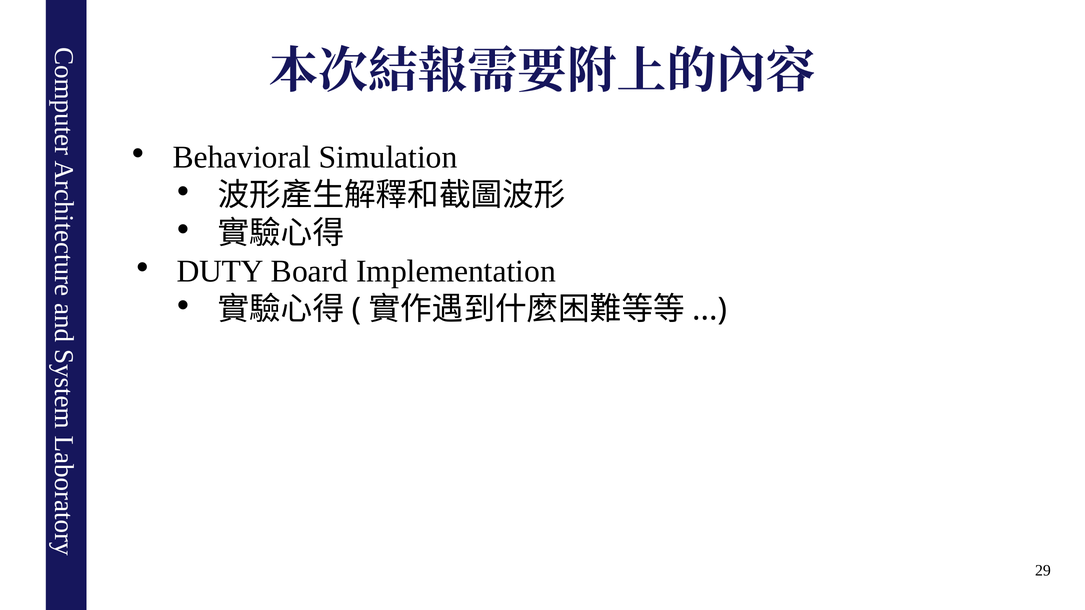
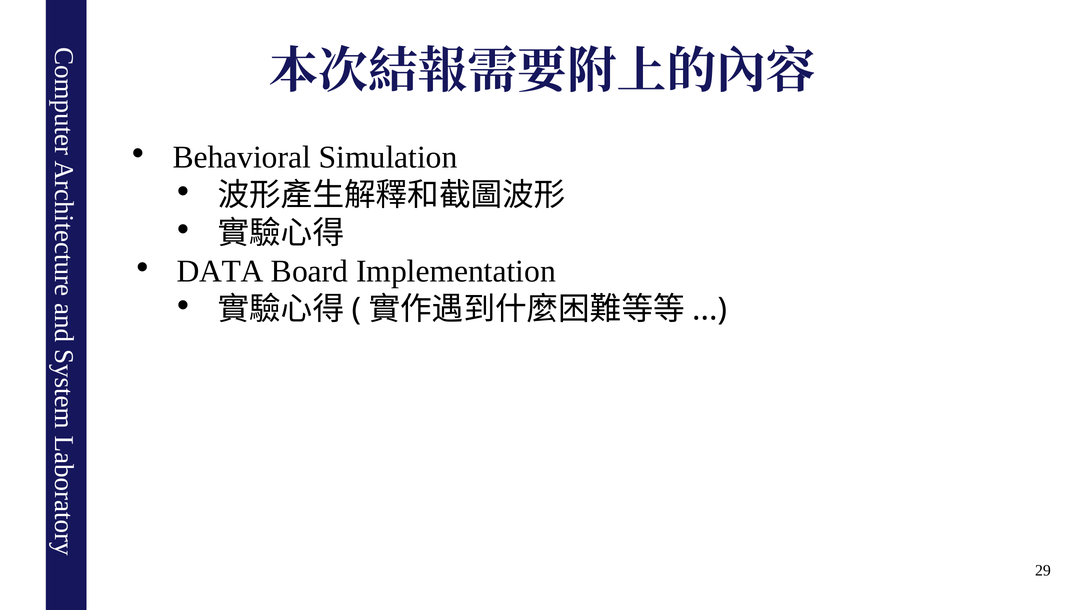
DUTY: DUTY -> DATA
